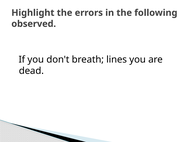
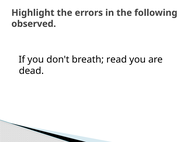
lines: lines -> read
